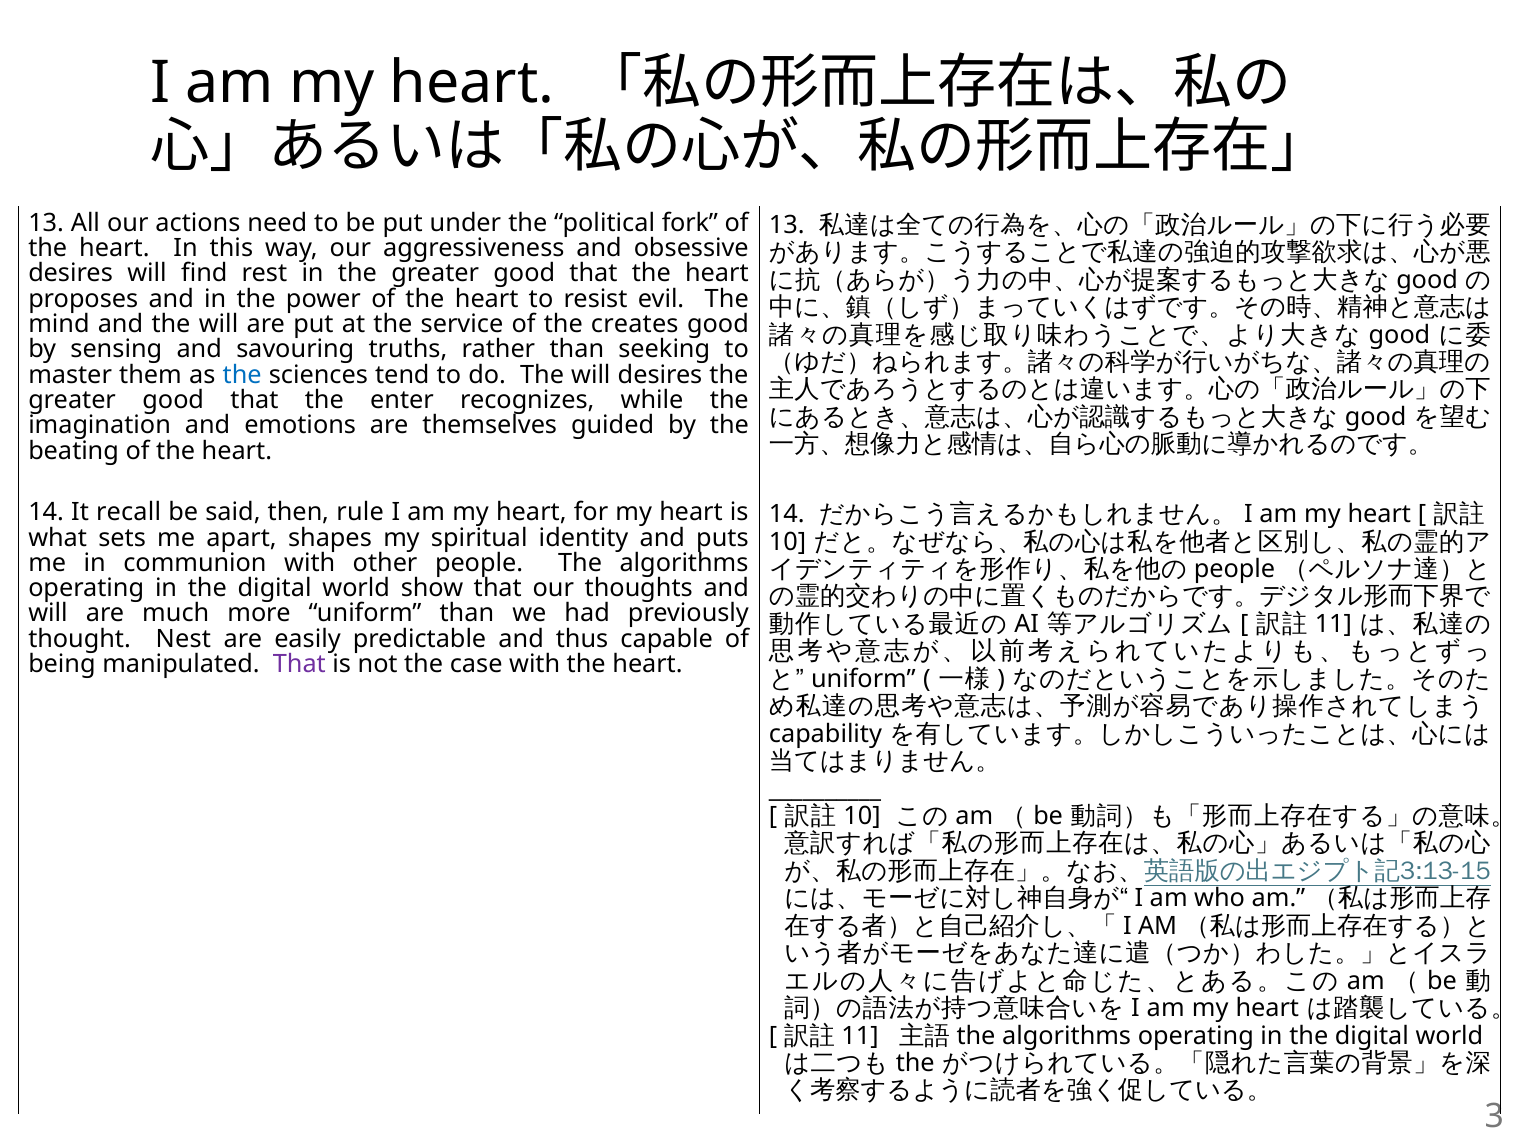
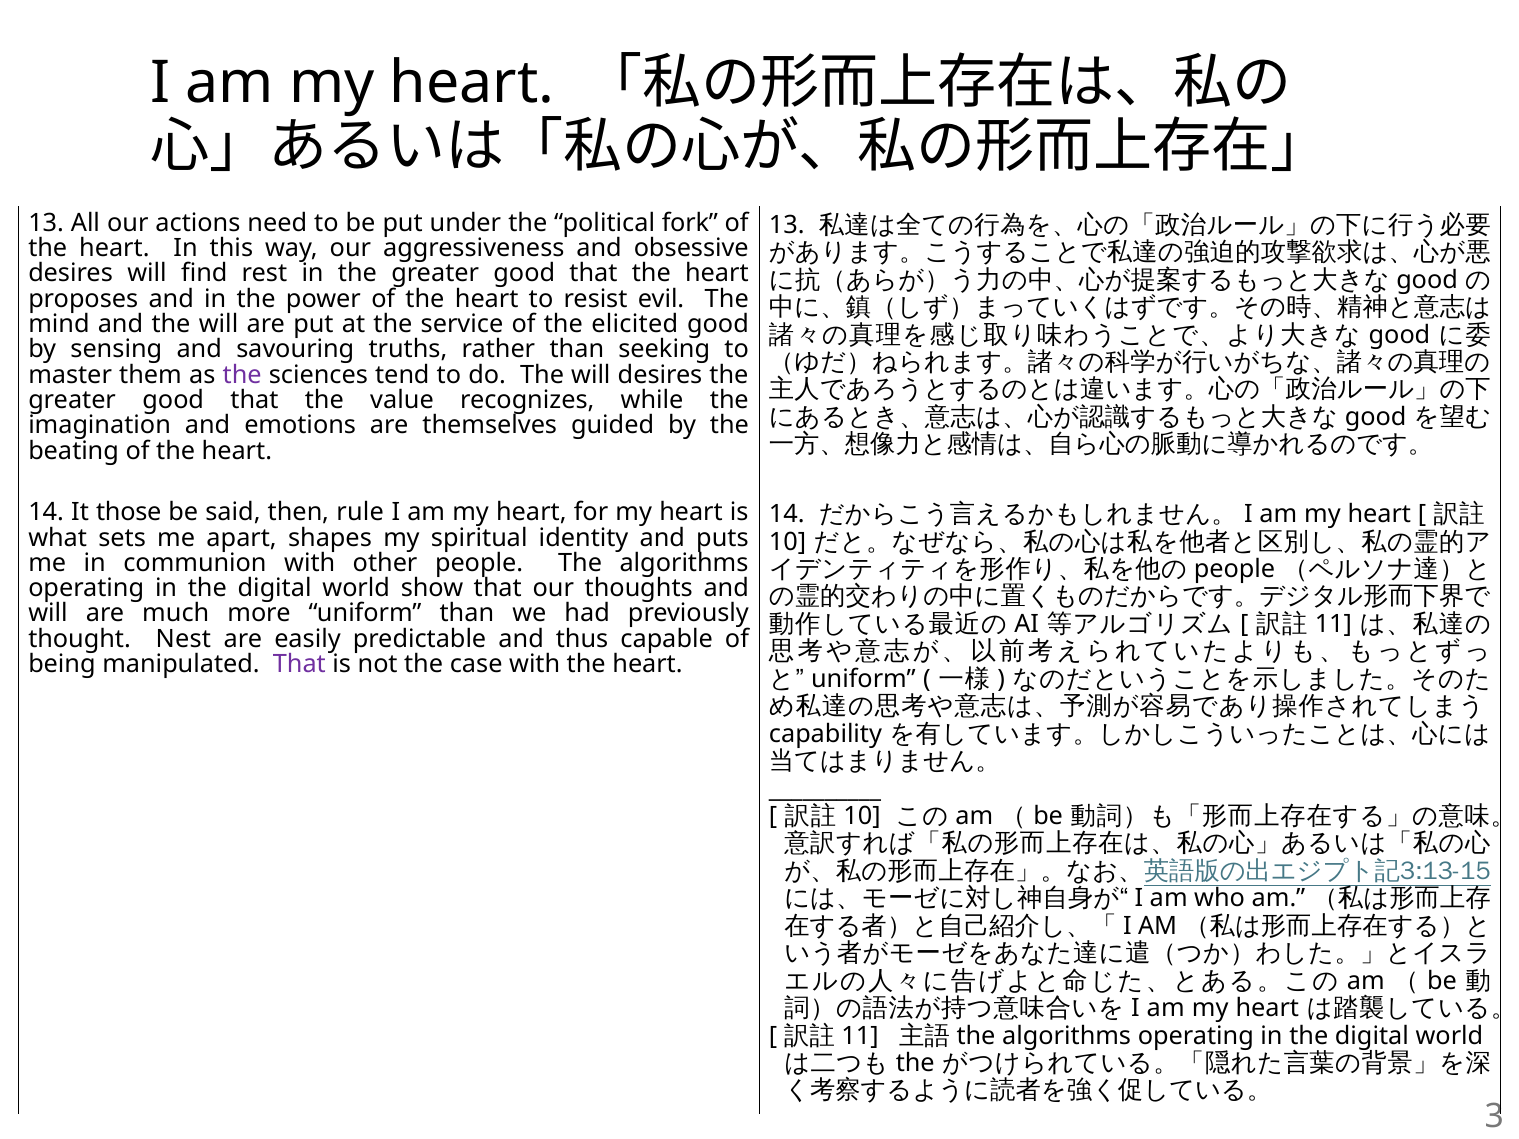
creates: creates -> elicited
the at (242, 375) colour: blue -> purple
enter: enter -> value
recall: recall -> those
